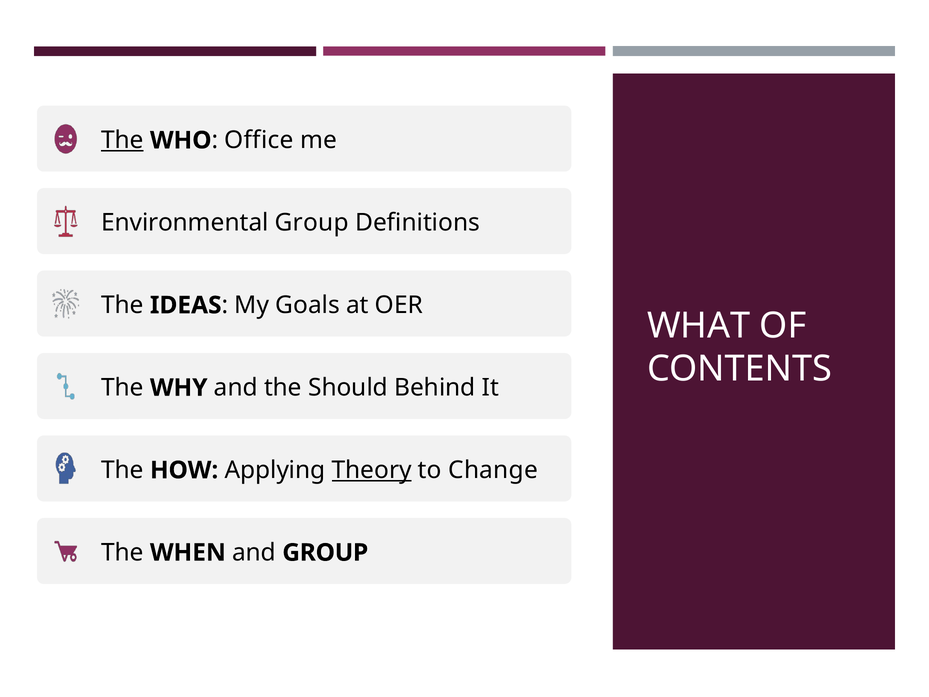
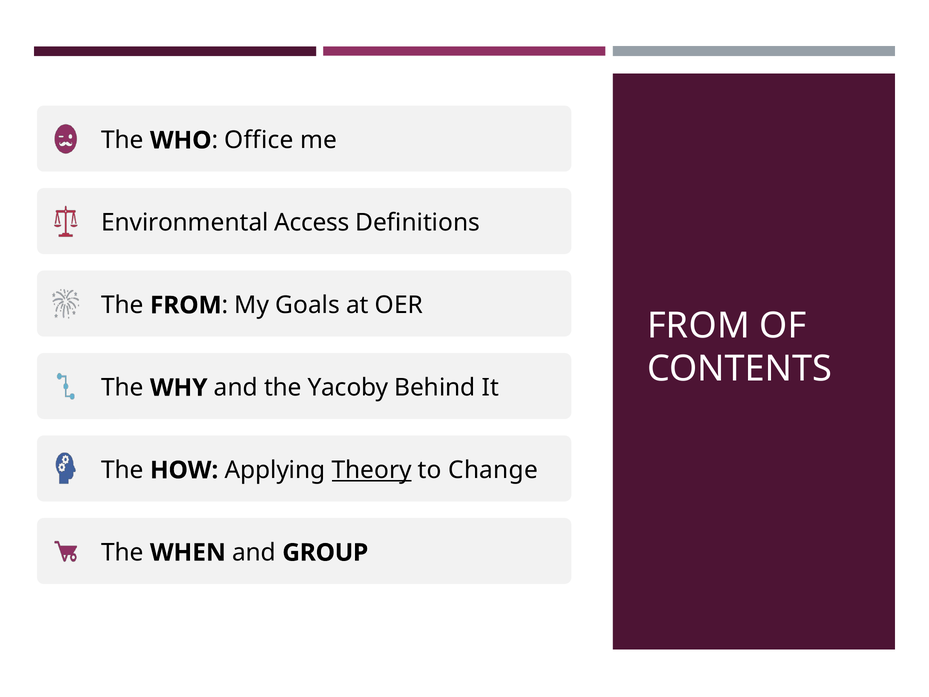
The at (122, 140) underline: present -> none
Environmental Group: Group -> Access
The IDEAS: IDEAS -> FROM
WHAT at (699, 325): WHAT -> FROM
Should: Should -> Yacoby
